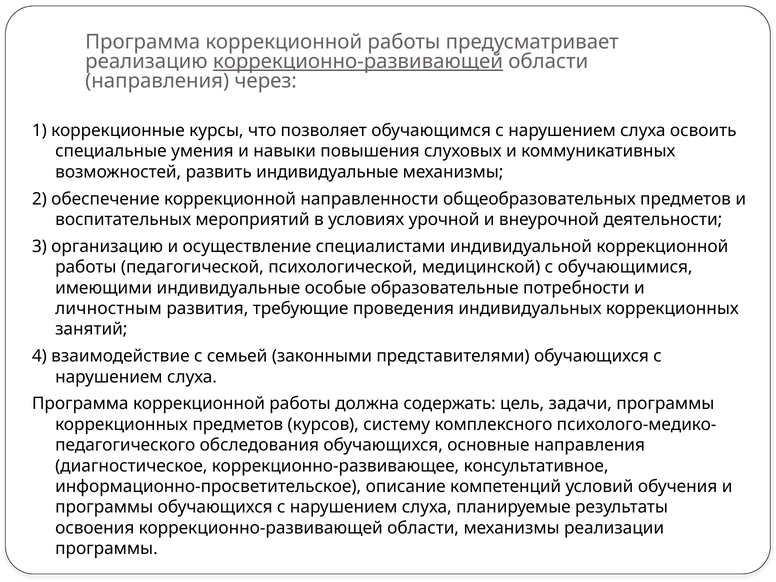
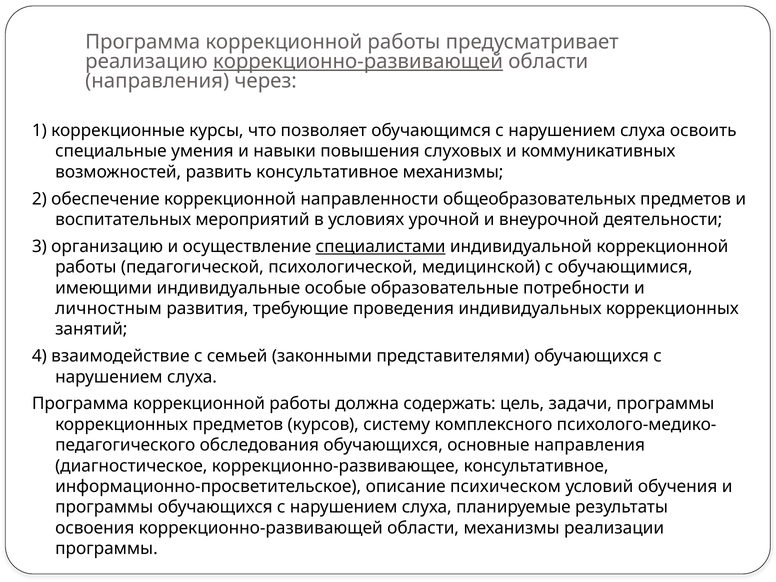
развить индивидуальные: индивидуальные -> консультативное
специалистами underline: none -> present
компетенций: компетенций -> психическом
